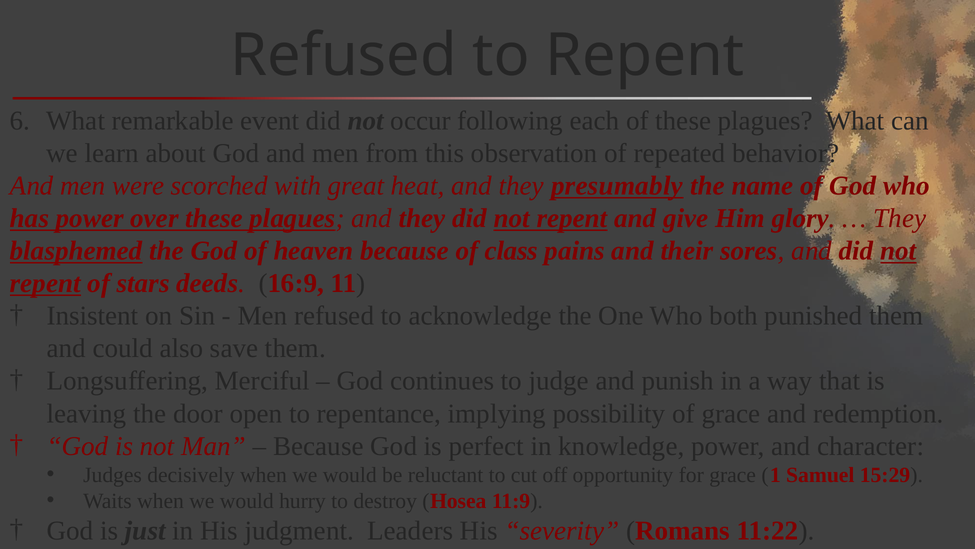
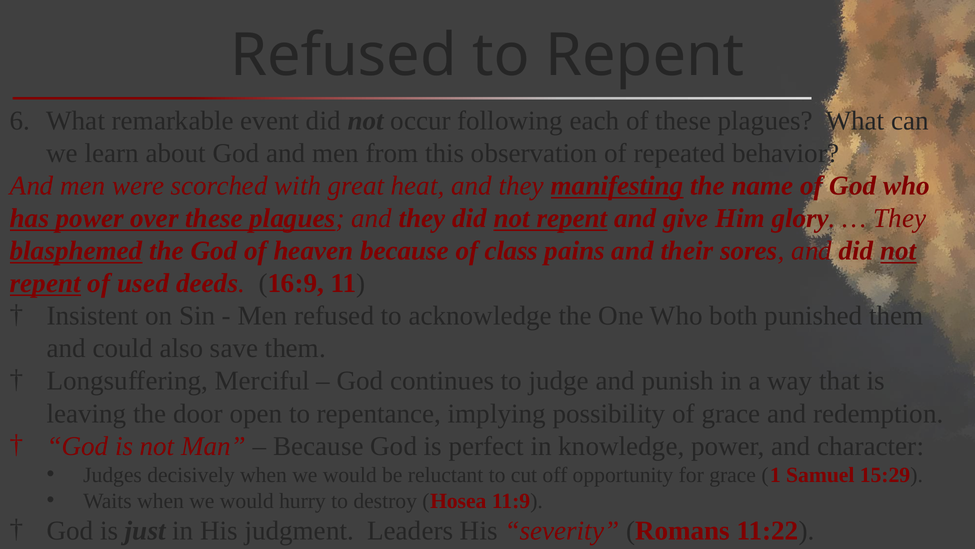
presumably: presumably -> manifesting
stars: stars -> used
